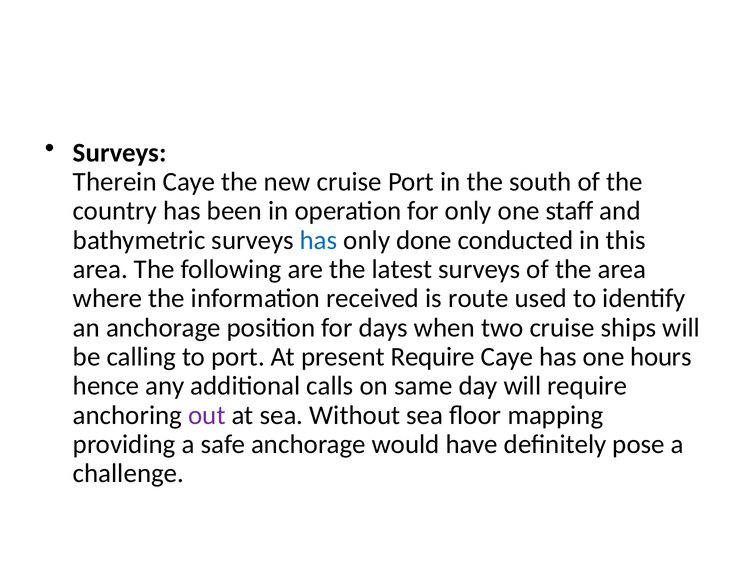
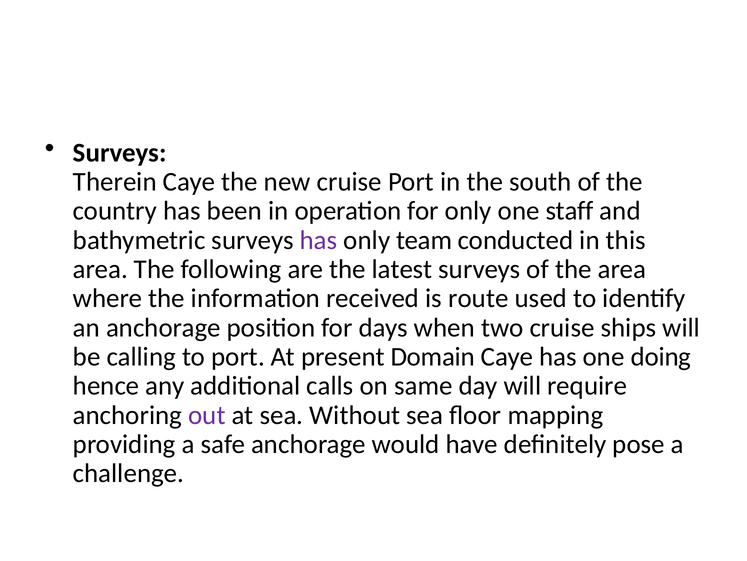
has at (319, 240) colour: blue -> purple
done: done -> team
present Require: Require -> Domain
hours: hours -> doing
